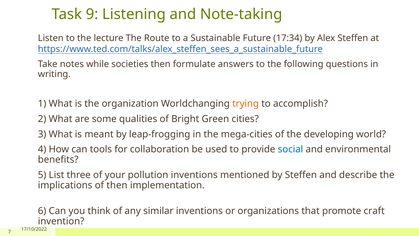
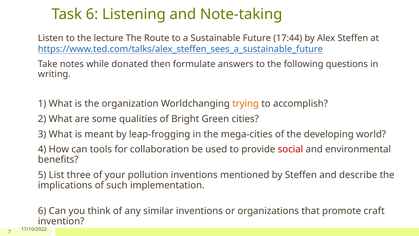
Task 9: 9 -> 6
17:34: 17:34 -> 17:44
societies: societies -> donated
social colour: blue -> red
of then: then -> such
